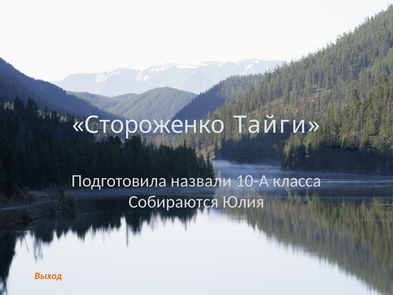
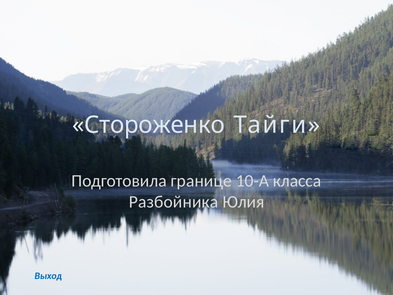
назвали: назвали -> границе
Собираются: Собираются -> Разбойника
Выход colour: orange -> blue
